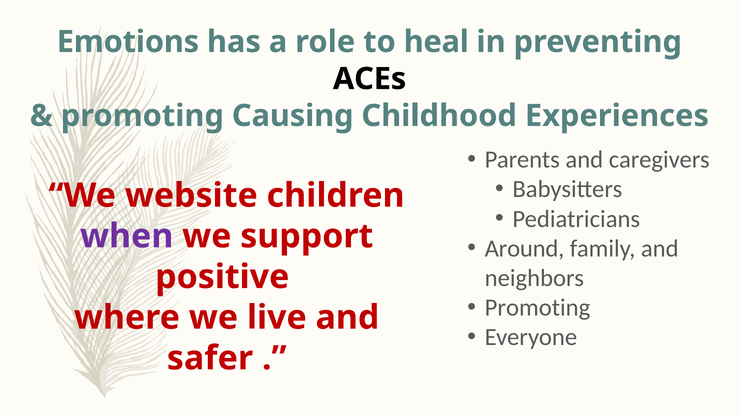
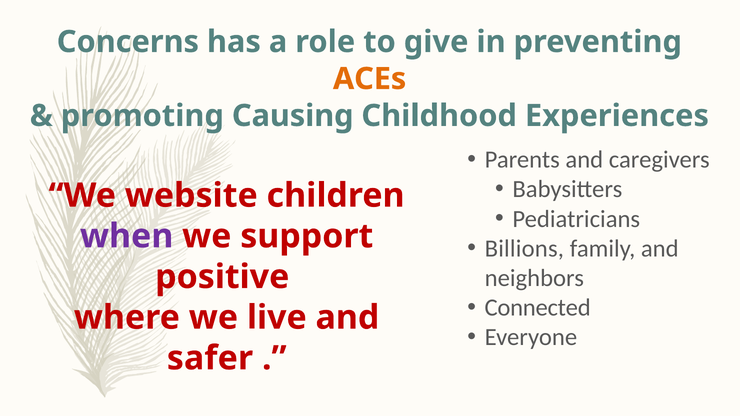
Emotions: Emotions -> Concerns
heal: heal -> give
ACEs colour: black -> orange
Around: Around -> Billions
Promoting at (537, 308): Promoting -> Connected
